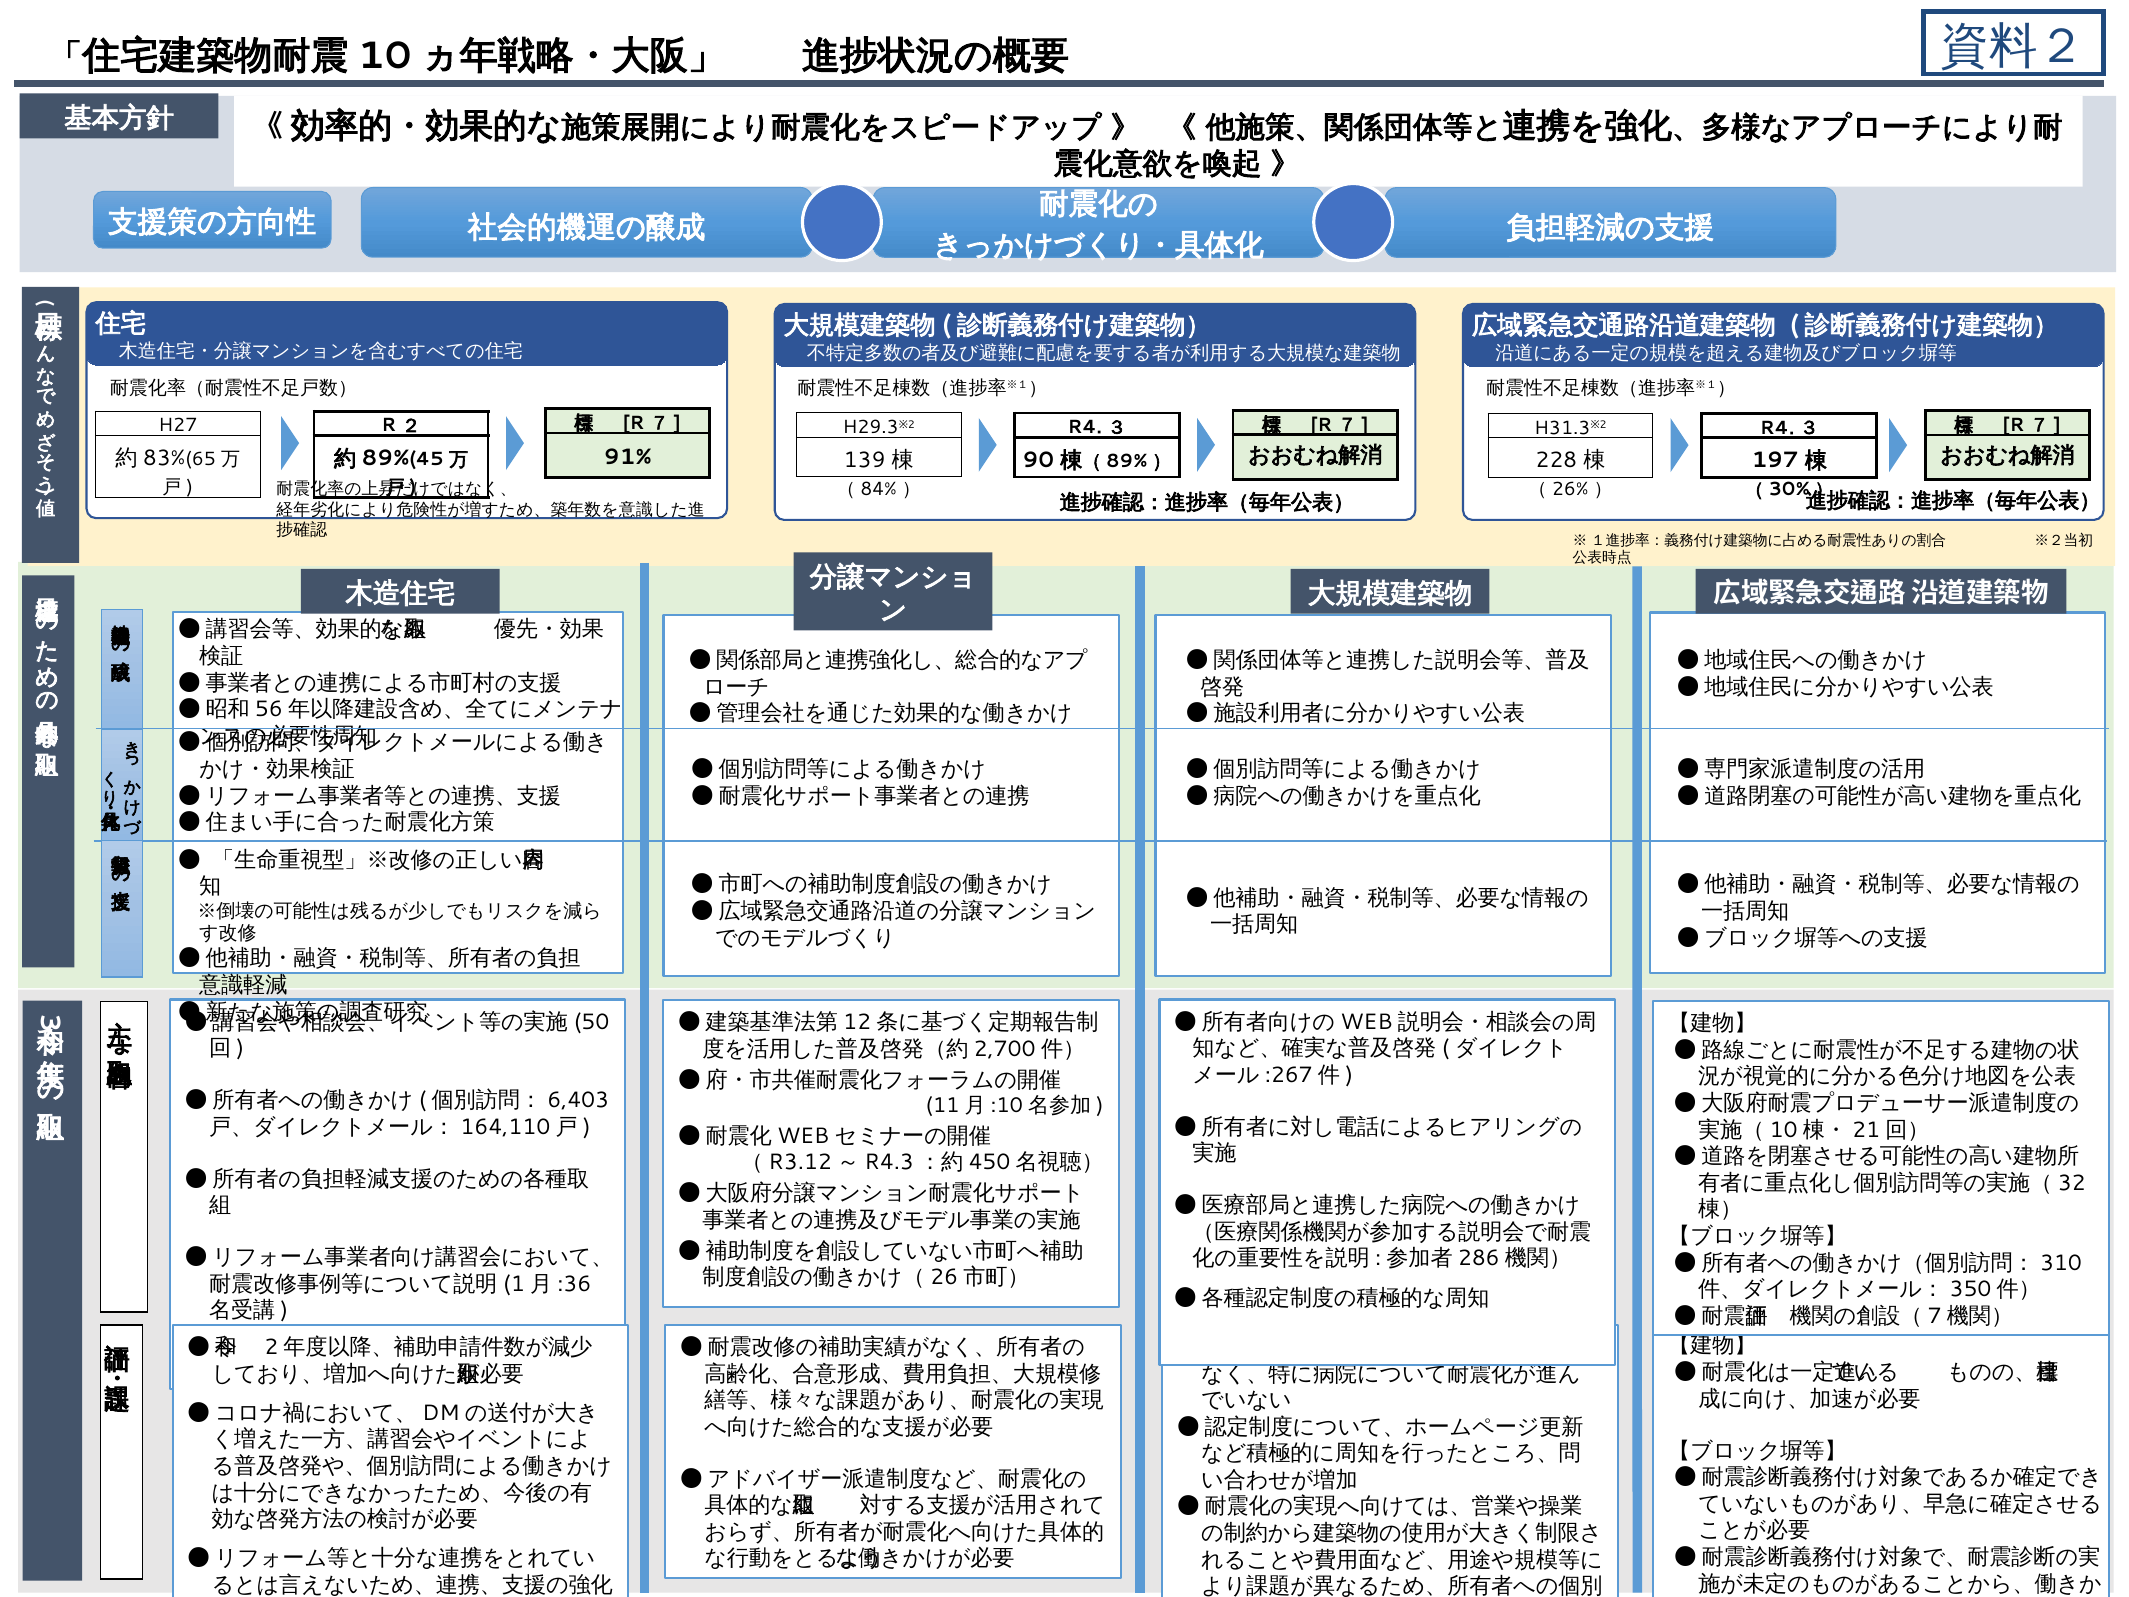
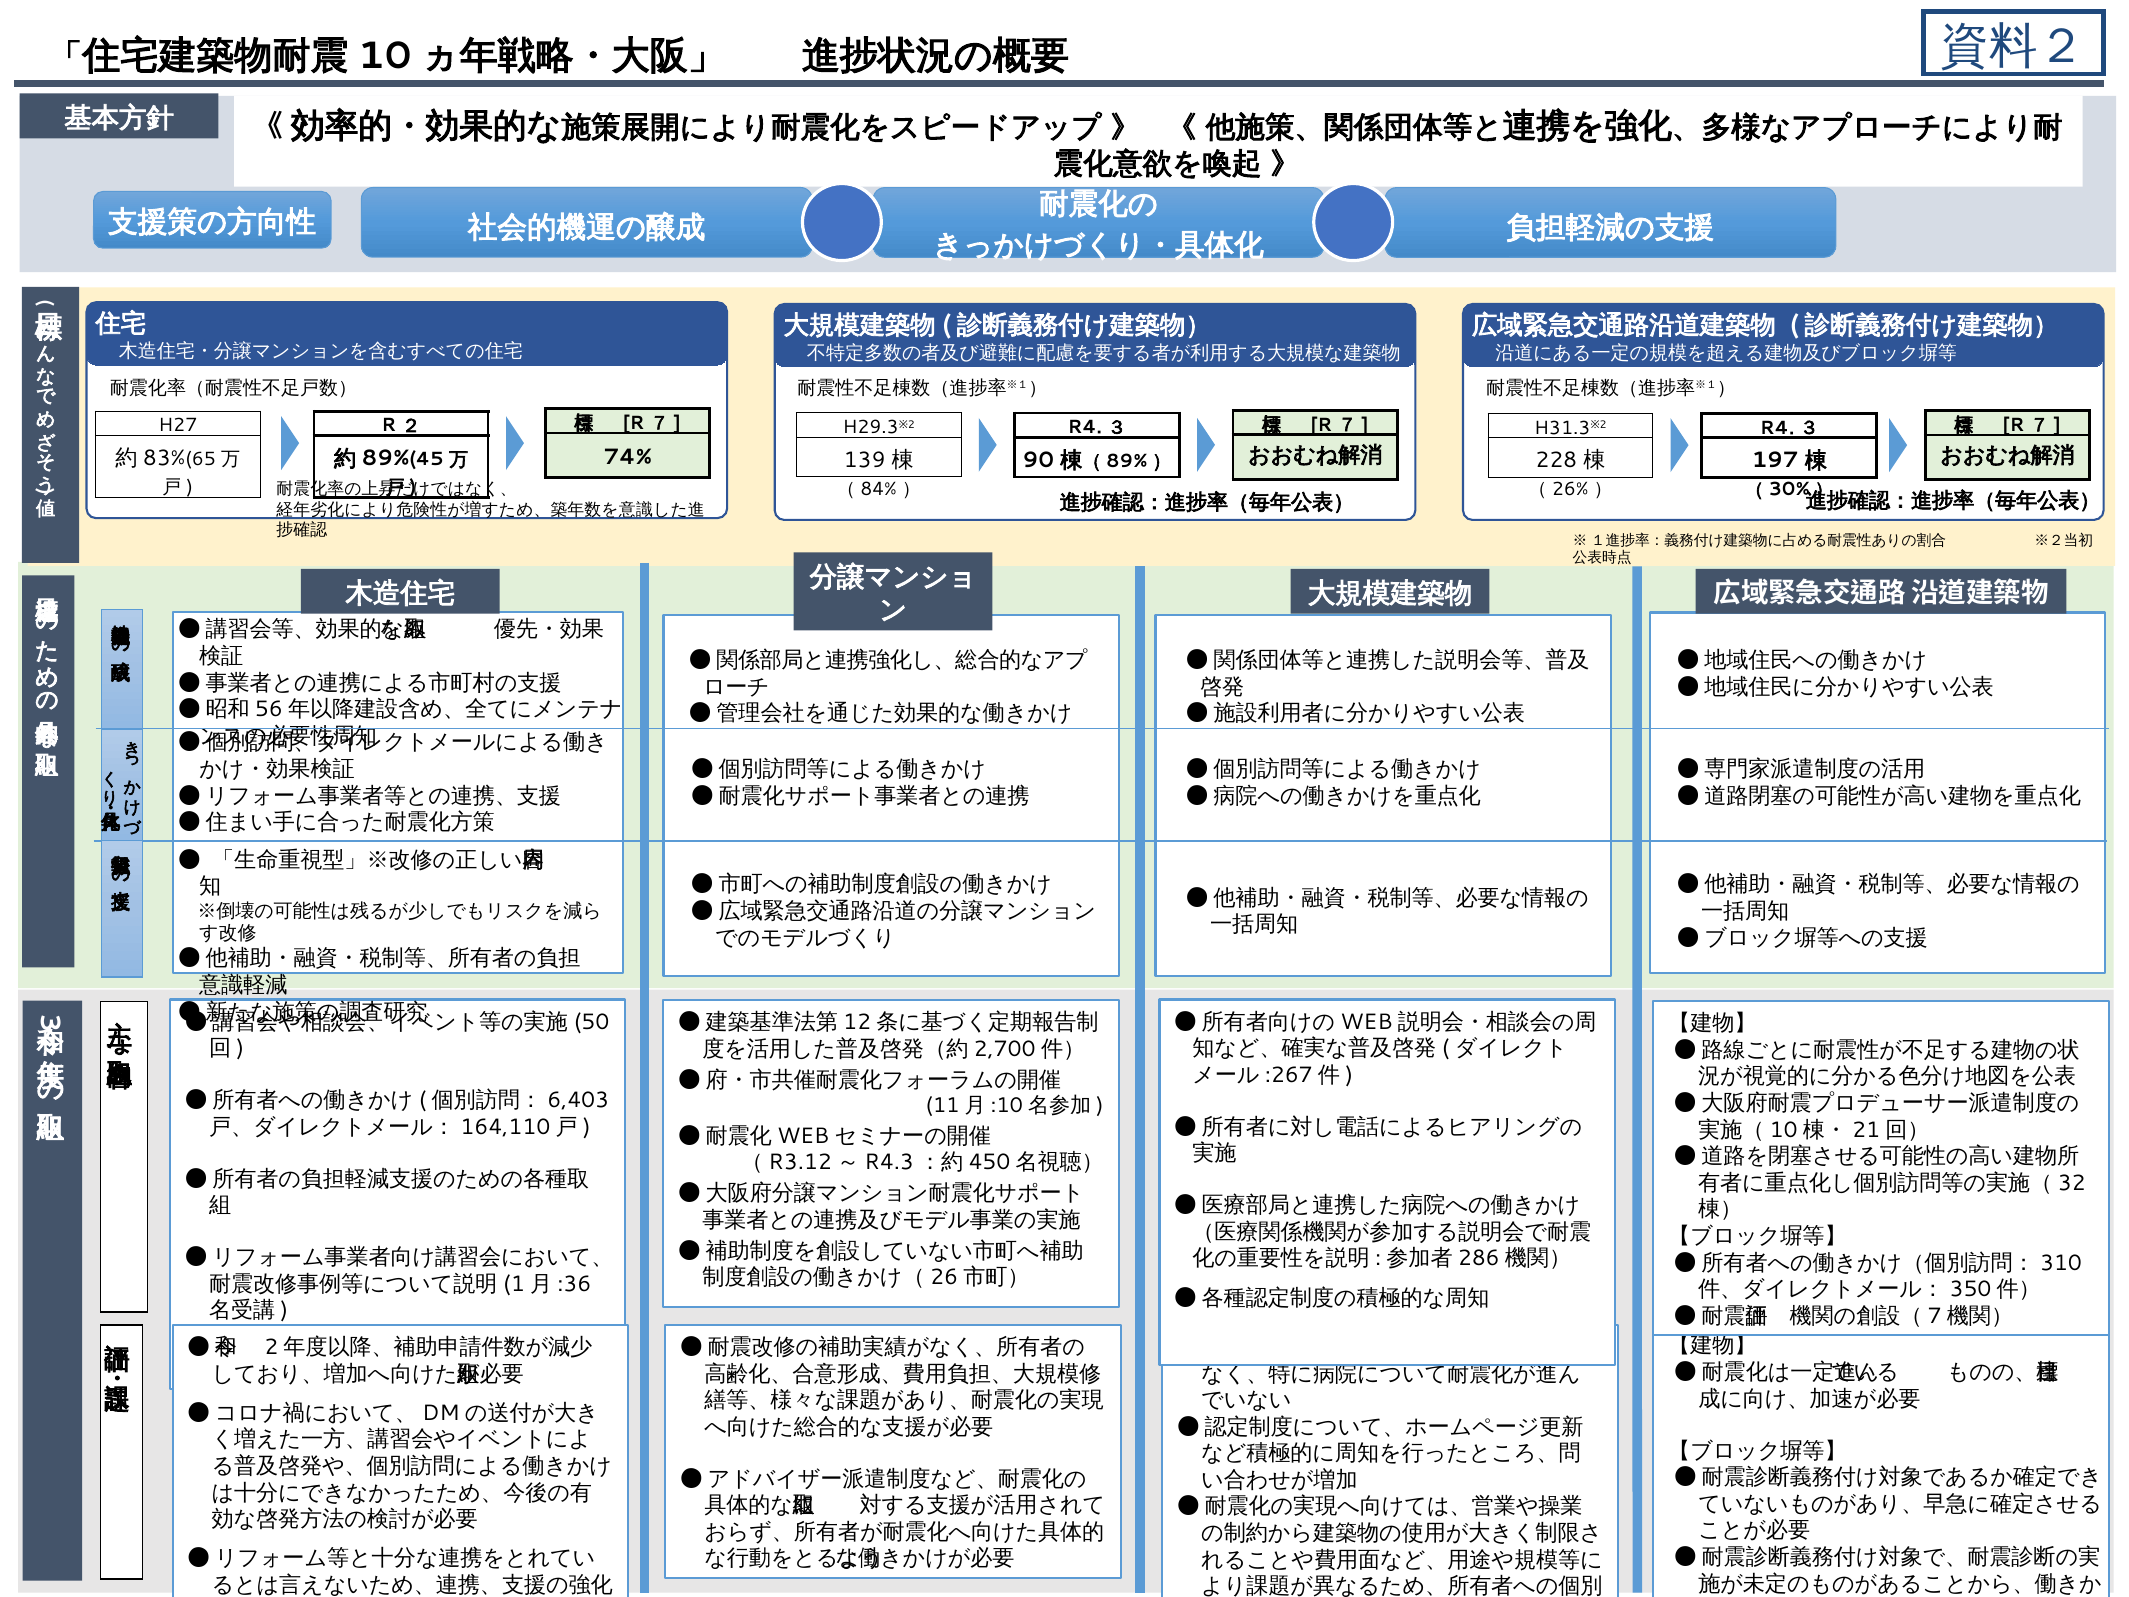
91%: 91% -> 74%
